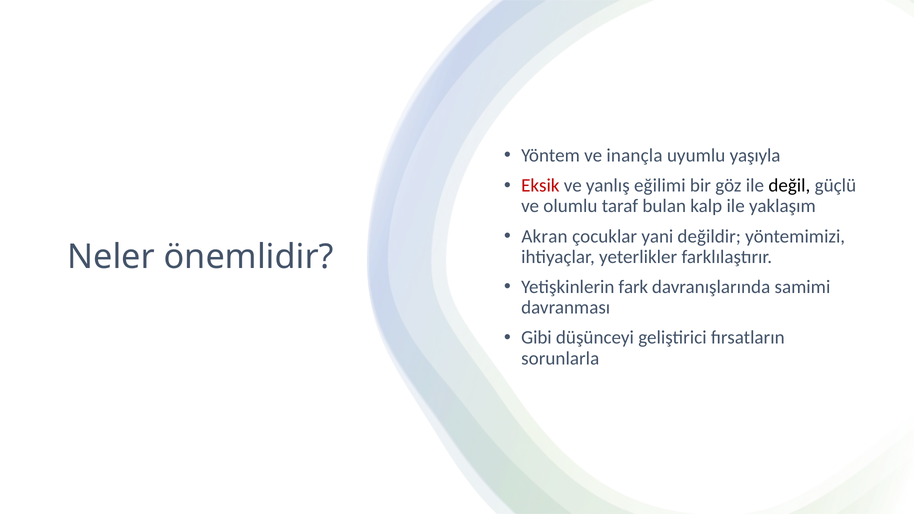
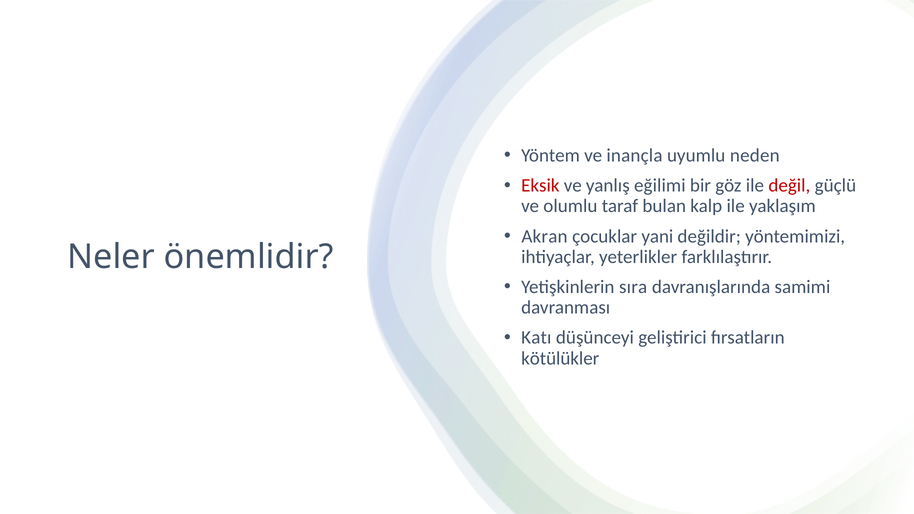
yaşıyla: yaşıyla -> neden
değil colour: black -> red
fark: fark -> sıra
Gibi: Gibi -> Katı
sorunlarla: sorunlarla -> kötülükler
